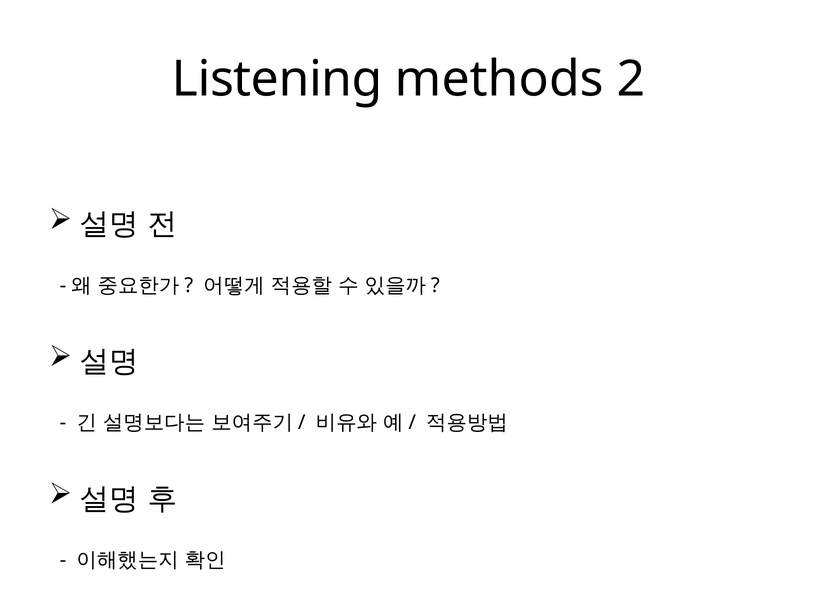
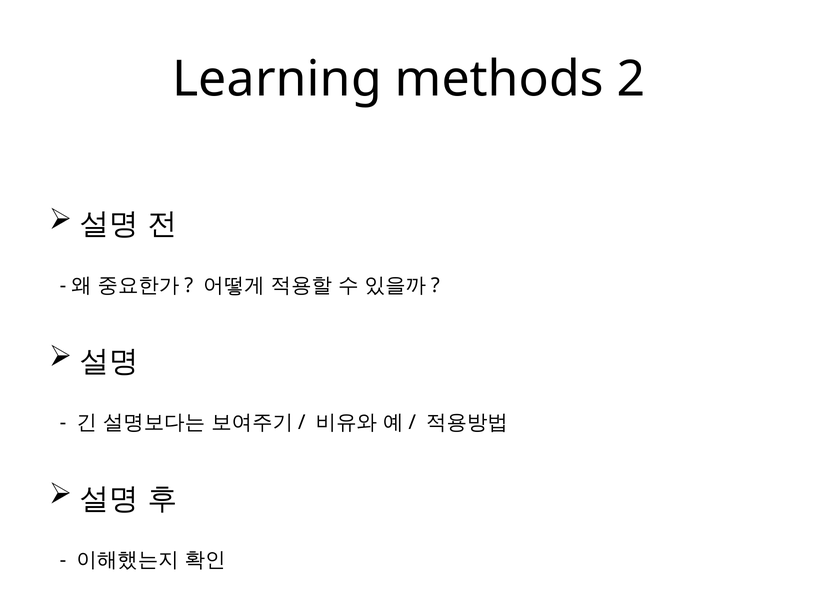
Listening: Listening -> Learning
